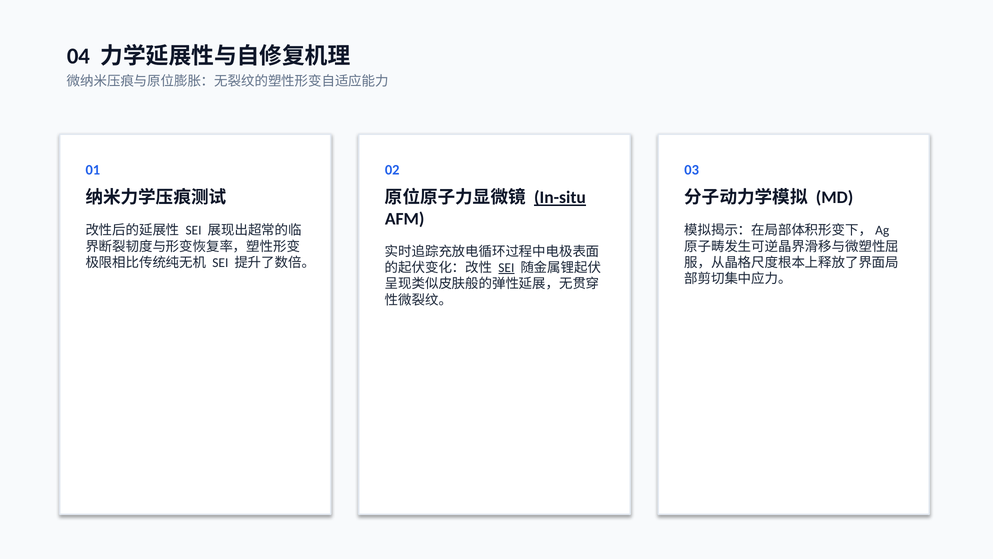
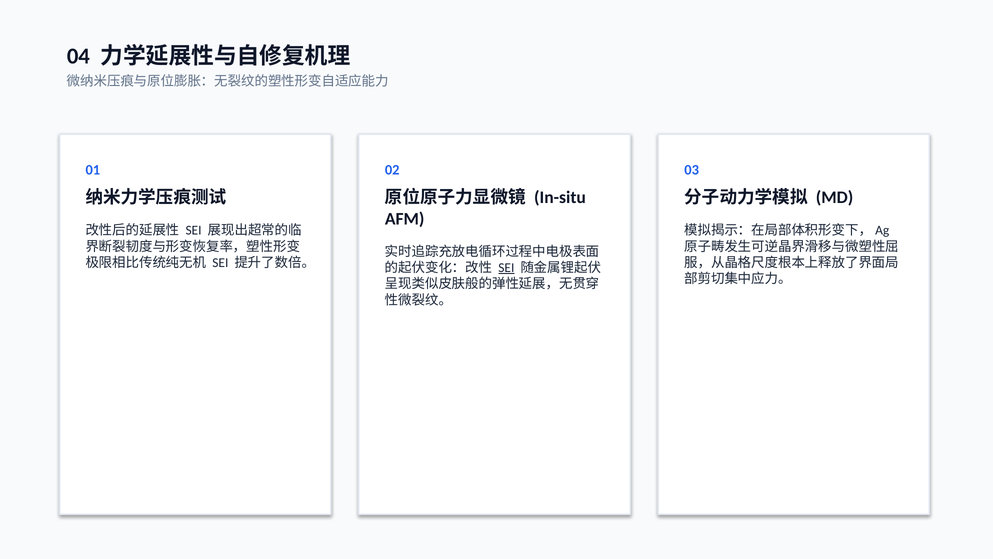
In-situ underline: present -> none
